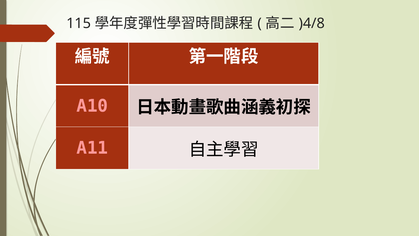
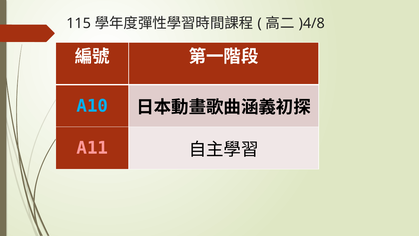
A10 colour: pink -> light blue
